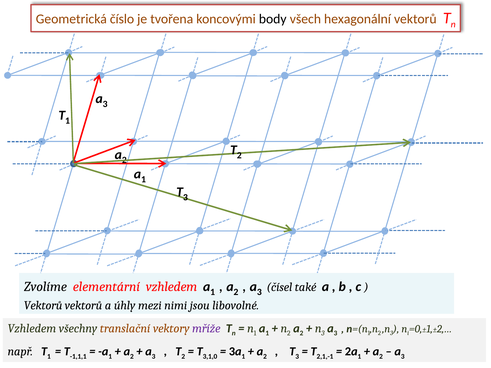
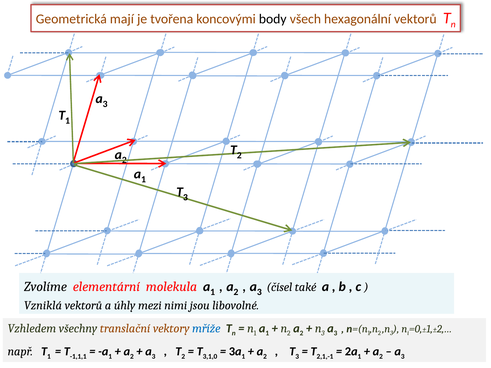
číslo: číslo -> mají
elementární vzhledem: vzhledem -> molekula
Vektorů at (43, 306): Vektorů -> Vzniklá
mříže colour: purple -> blue
